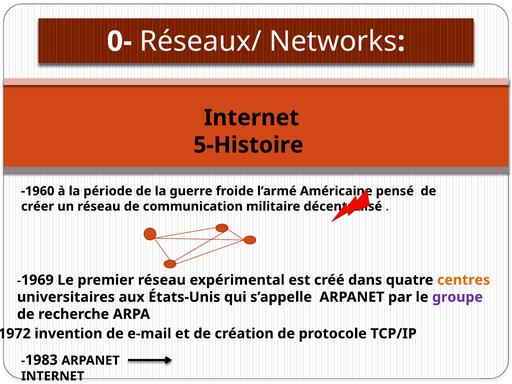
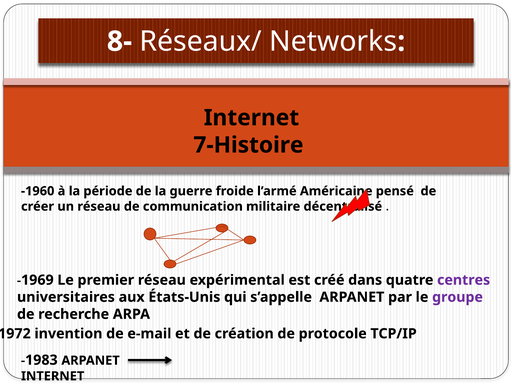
0-: 0- -> 8-
5-Histoire: 5-Histoire -> 7-Histoire
centres colour: orange -> purple
